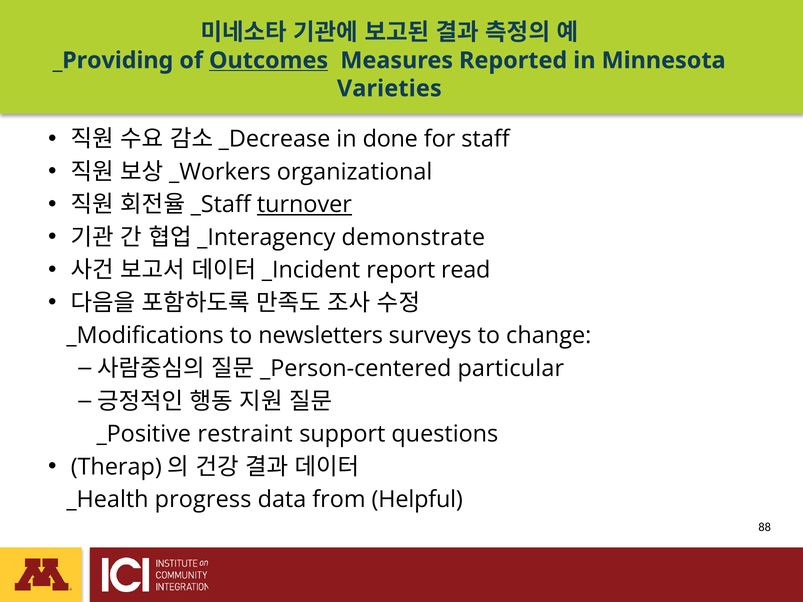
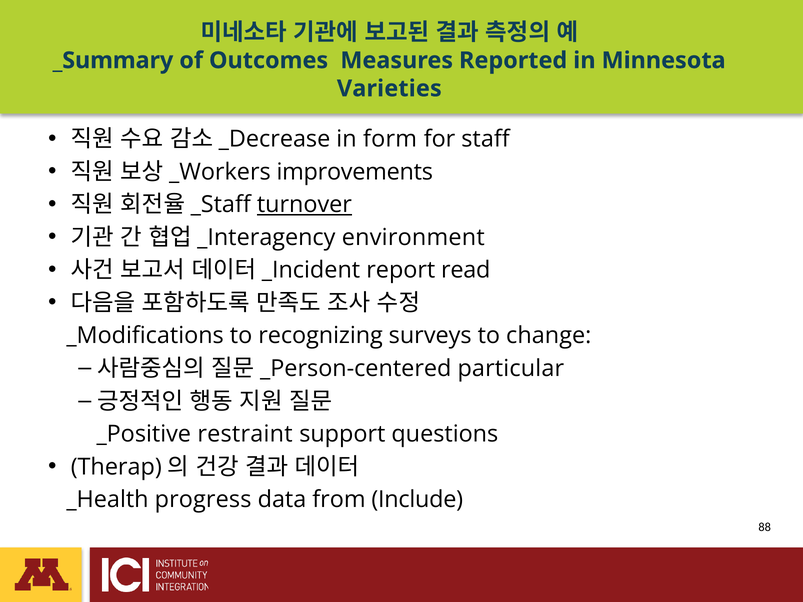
_Providing: _Providing -> _Summary
Outcomes underline: present -> none
done: done -> form
organizational: organizational -> improvements
demonstrate: demonstrate -> environment
newsletters: newsletters -> recognizing
Helpful: Helpful -> Include
